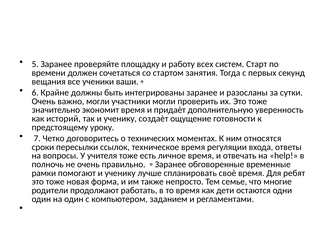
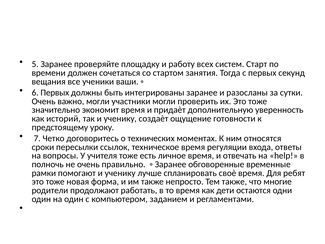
6 Крайне: Крайне -> Первых
Тем семье: семье -> также
